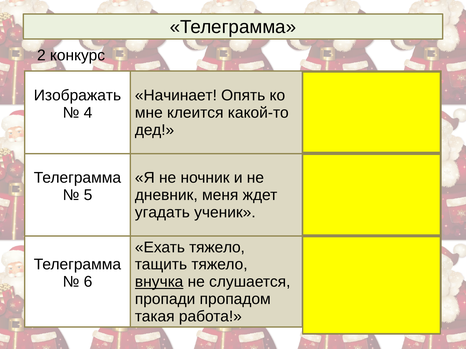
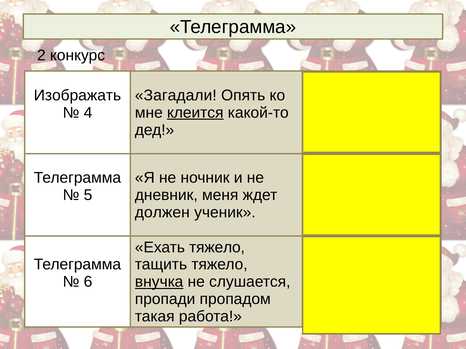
Начинает: Начинает -> Загадали
клеится underline: none -> present
угадать: угадать -> должен
